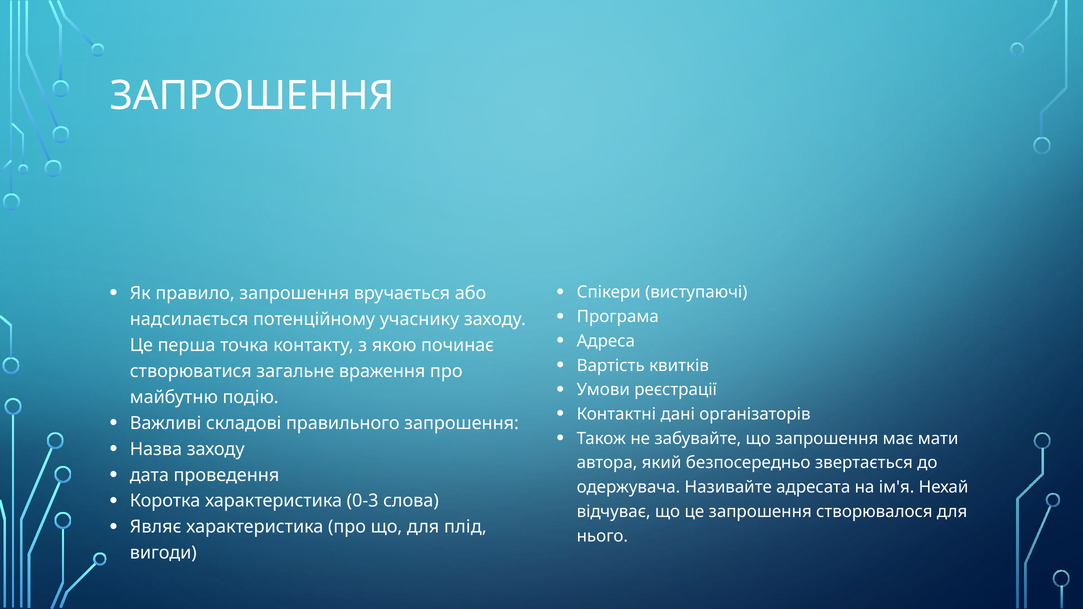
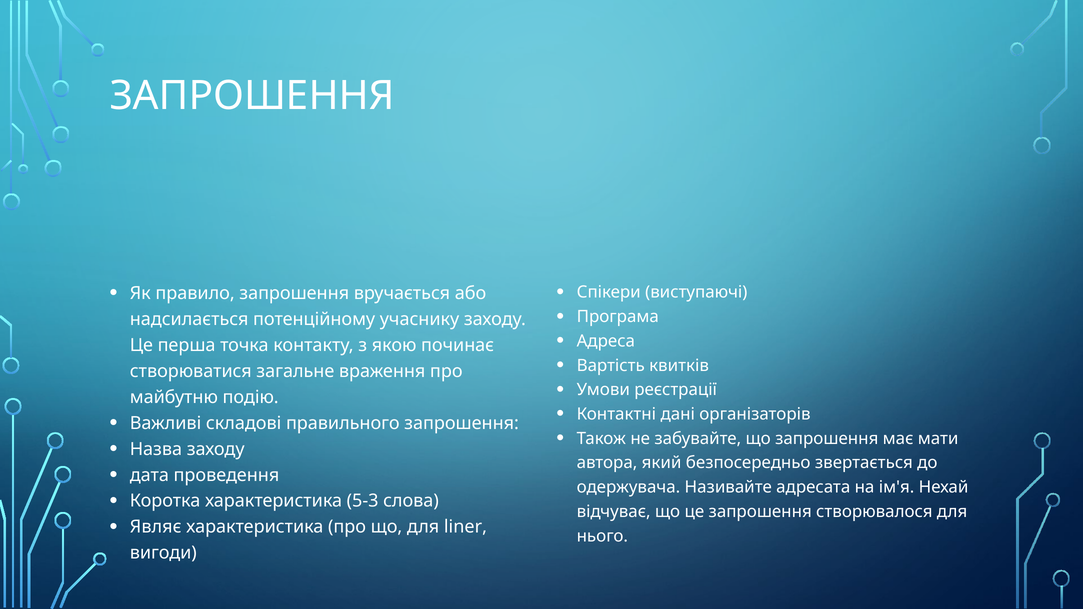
0-3: 0-3 -> 5-3
плід: плід -> liner
